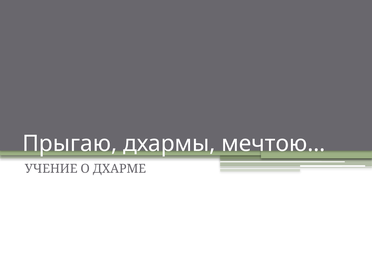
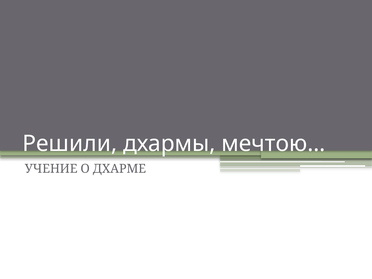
Прыгаю: Прыгаю -> Решили
